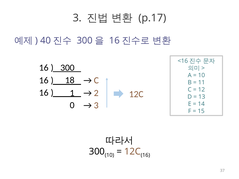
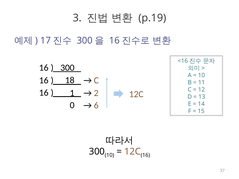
p.17: p.17 -> p.19
40: 40 -> 17
3 at (96, 105): 3 -> 6
